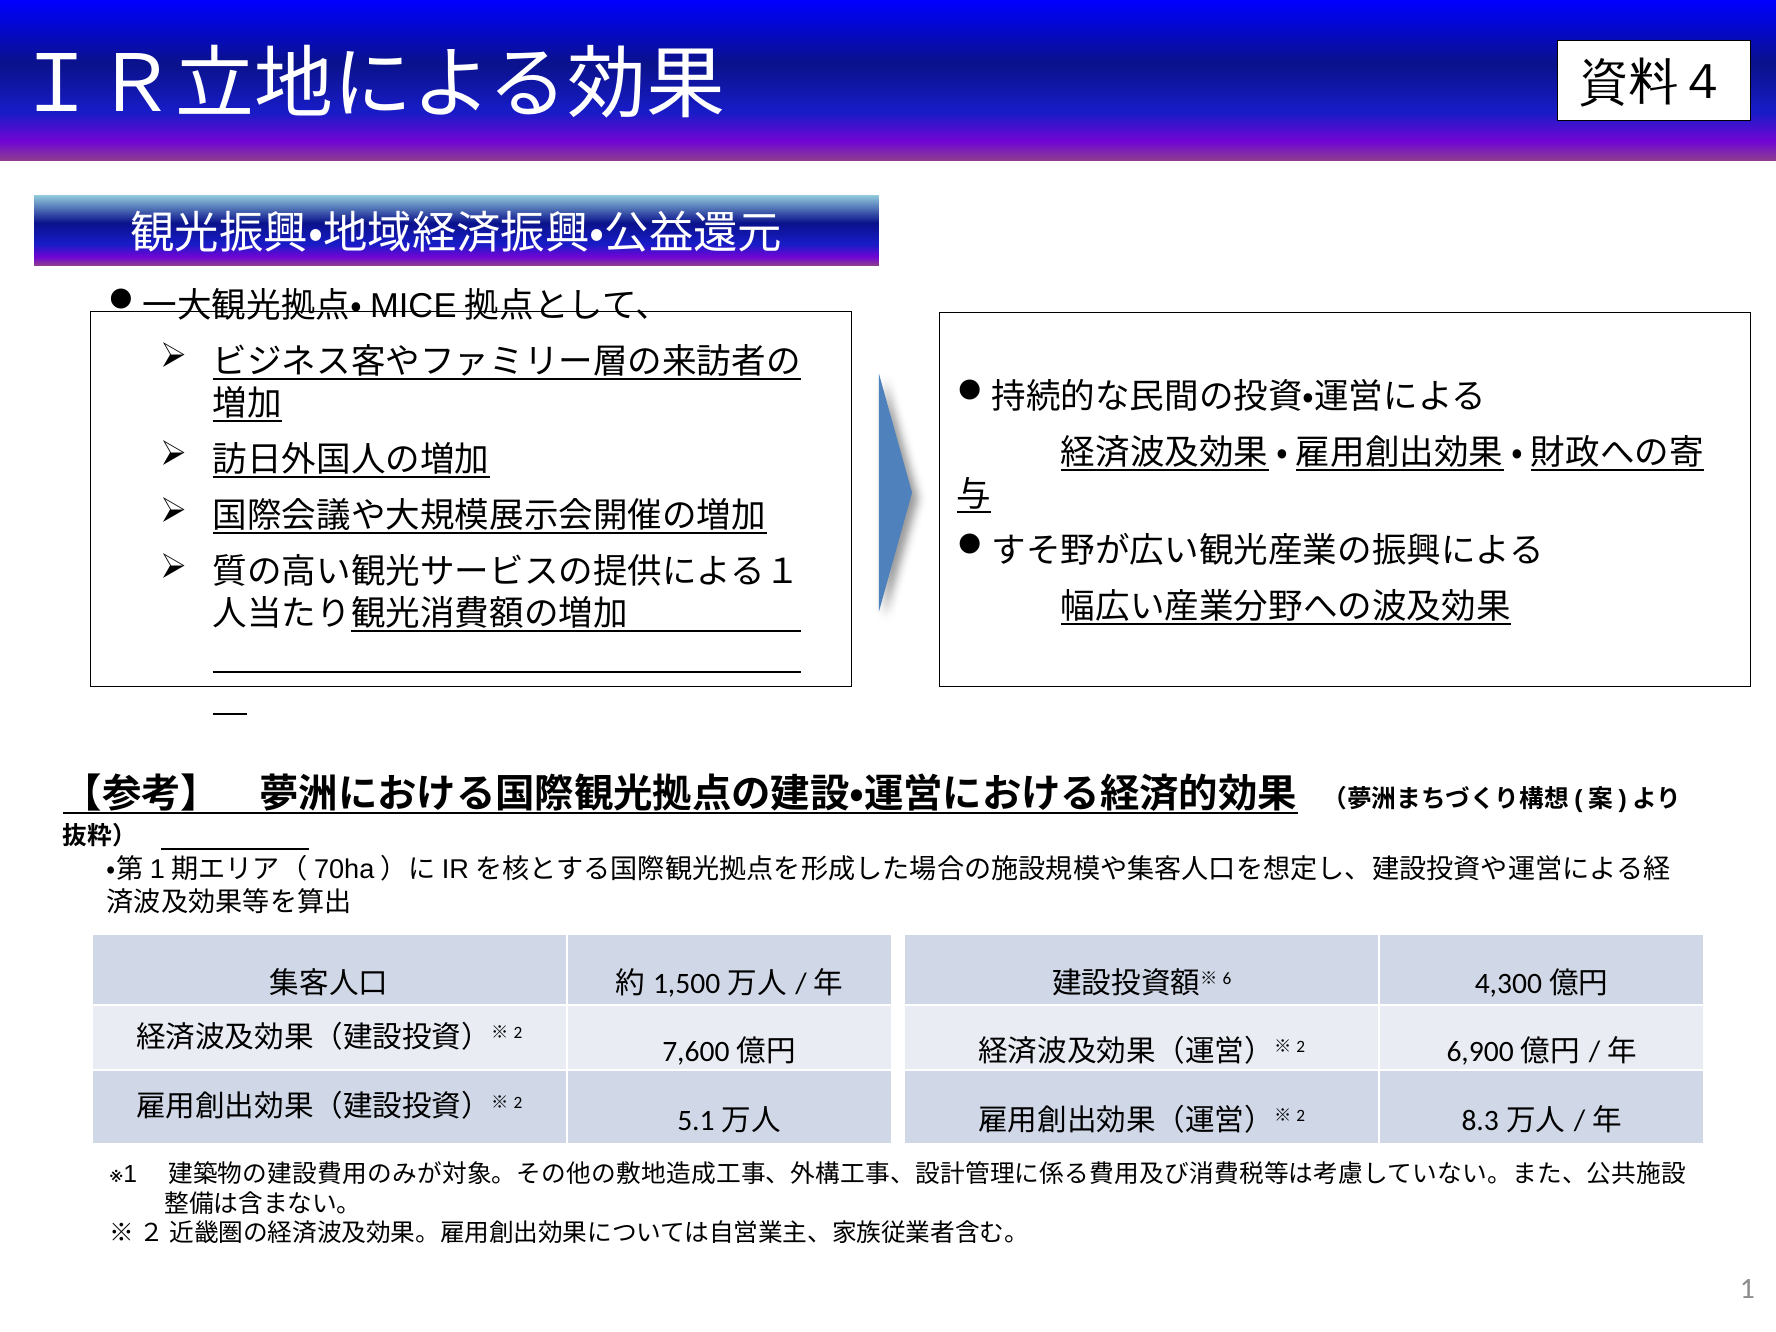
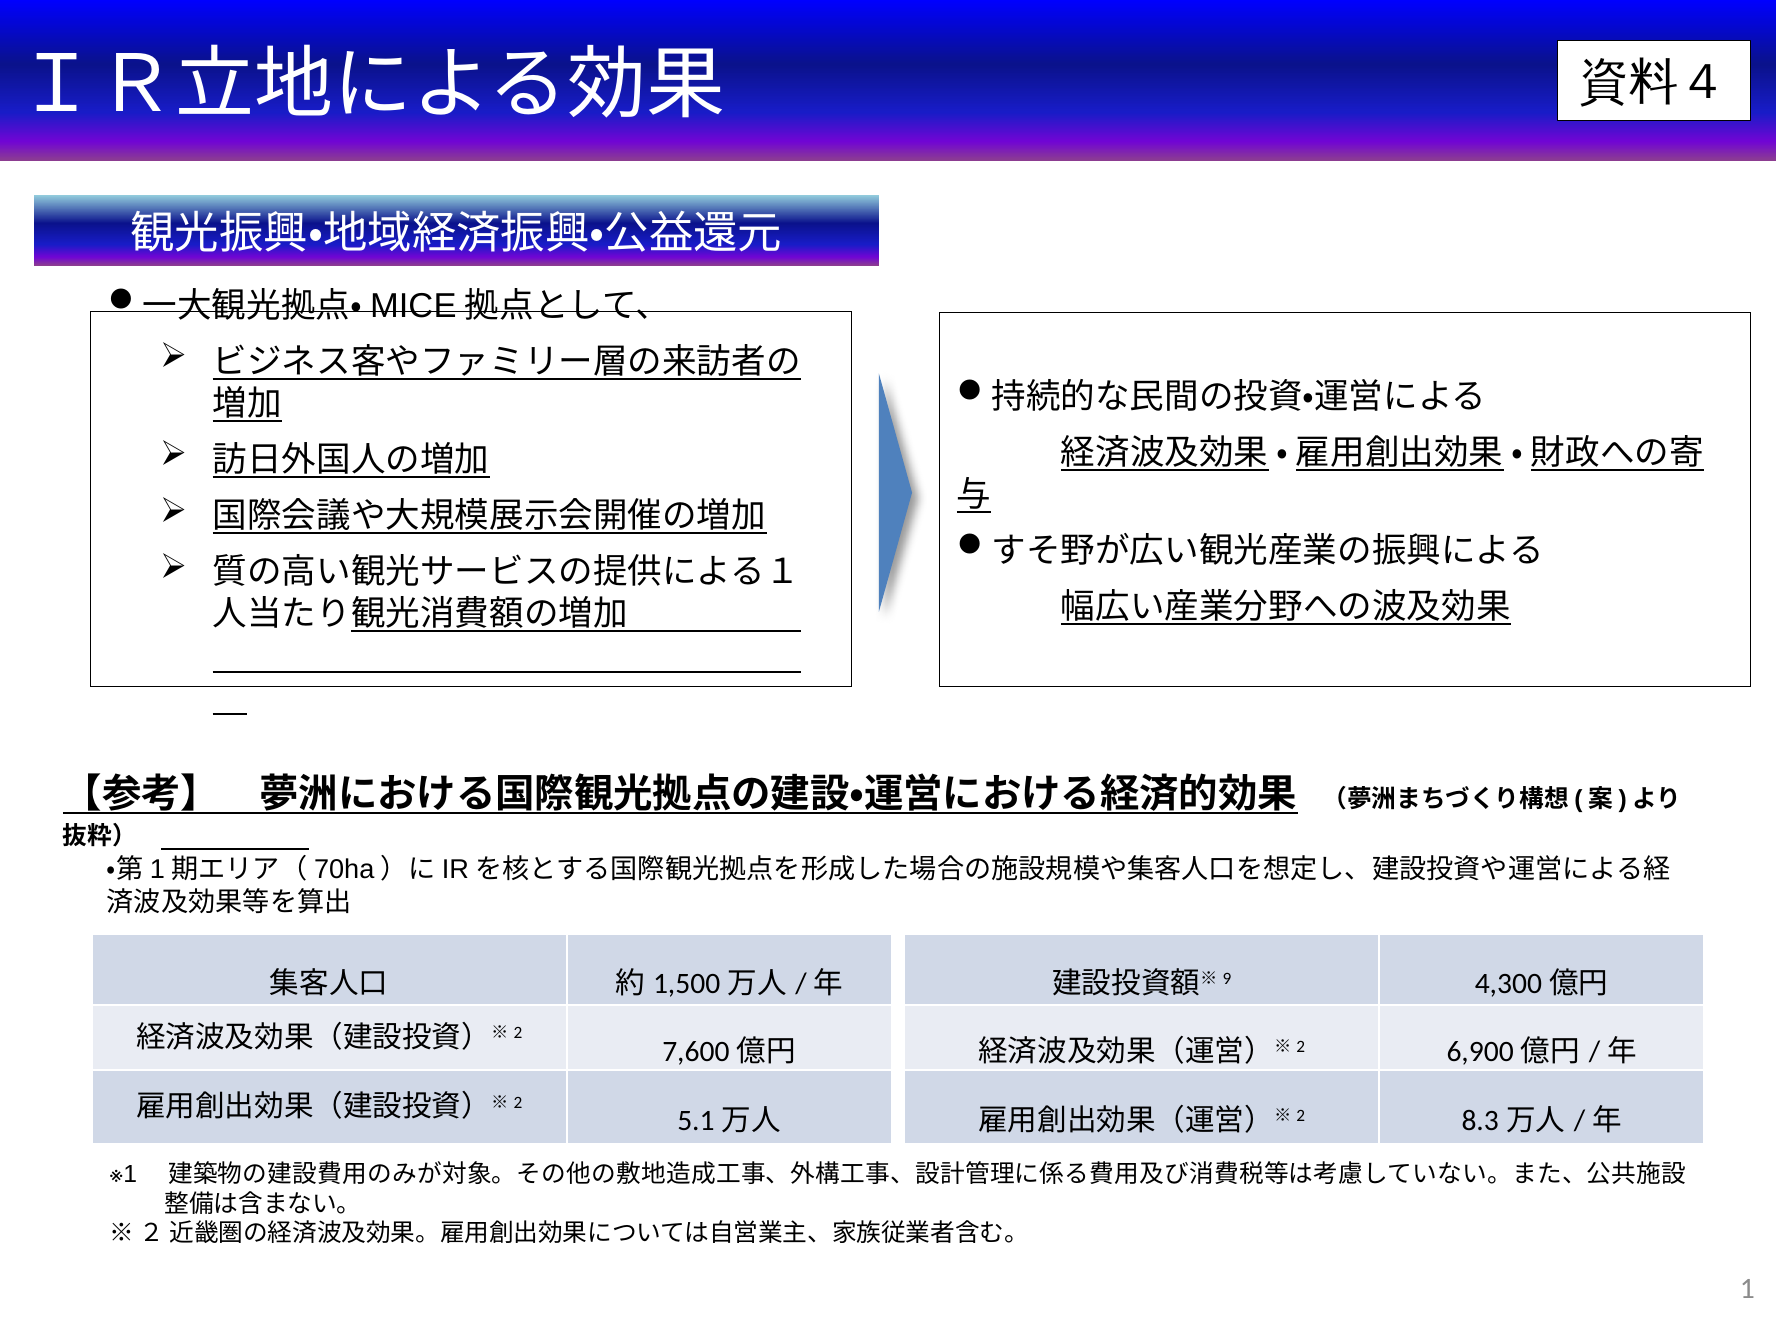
6: 6 -> 9
